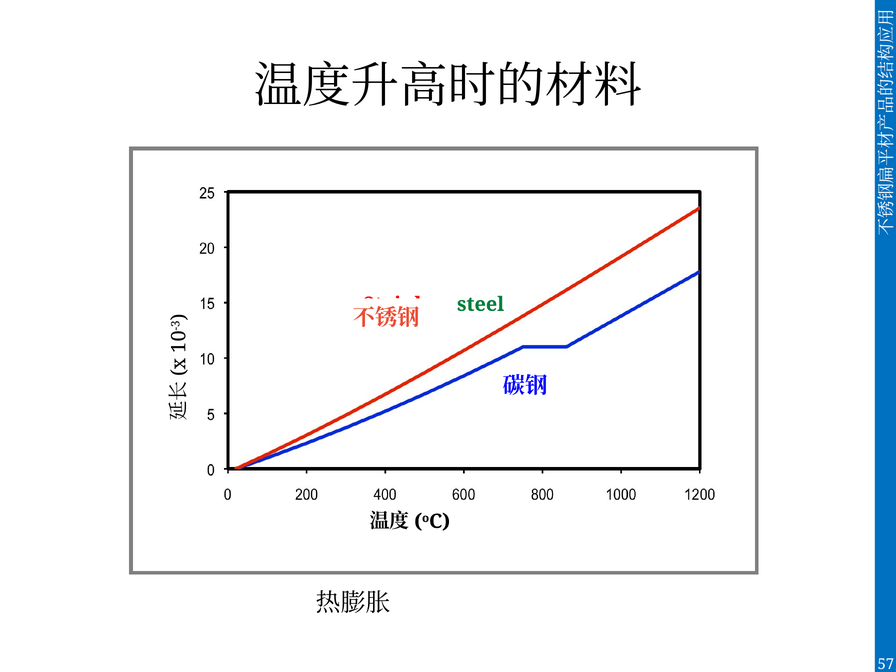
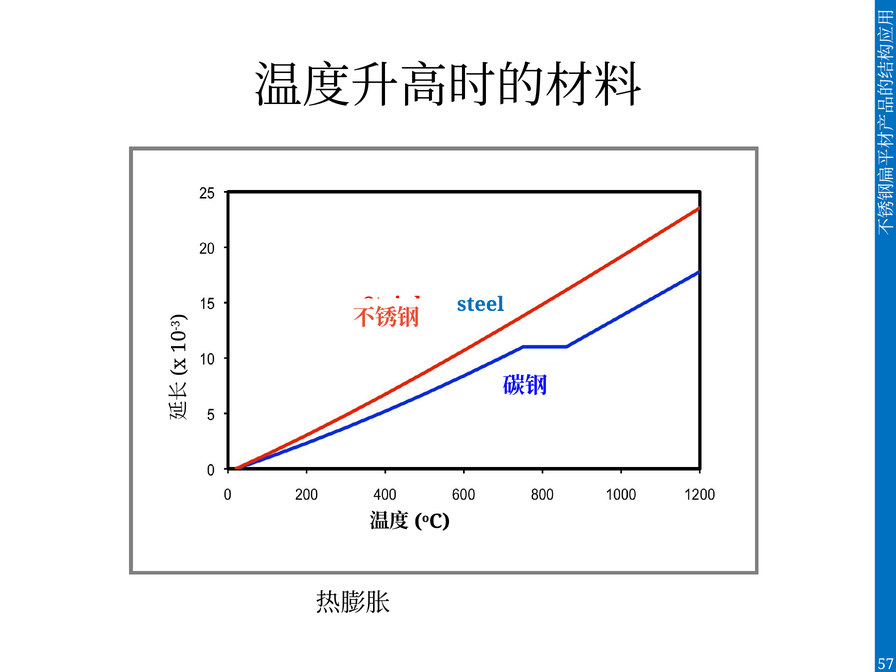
steel at (481, 304) colour: green -> blue
